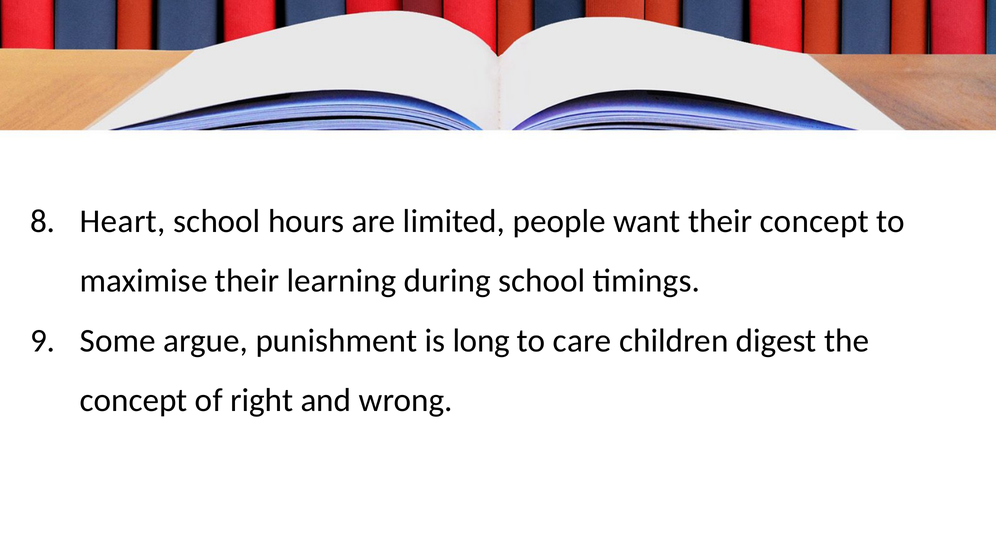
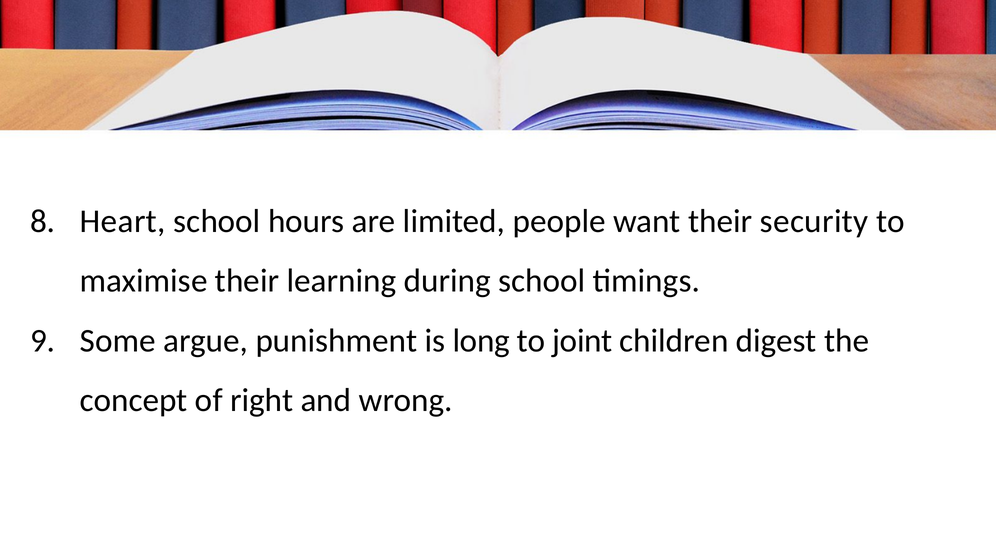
their concept: concept -> security
care: care -> joint
